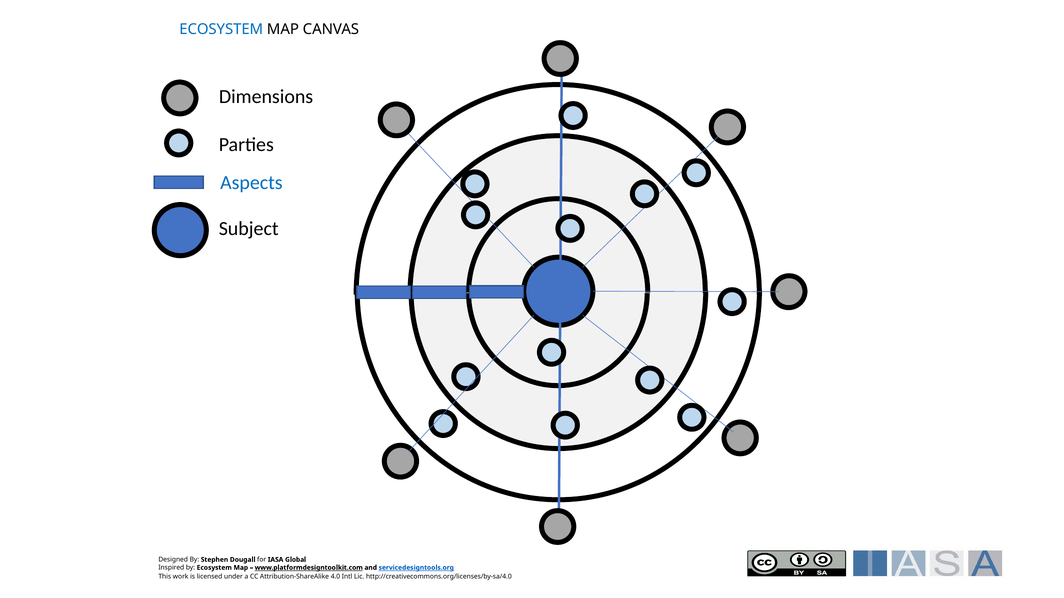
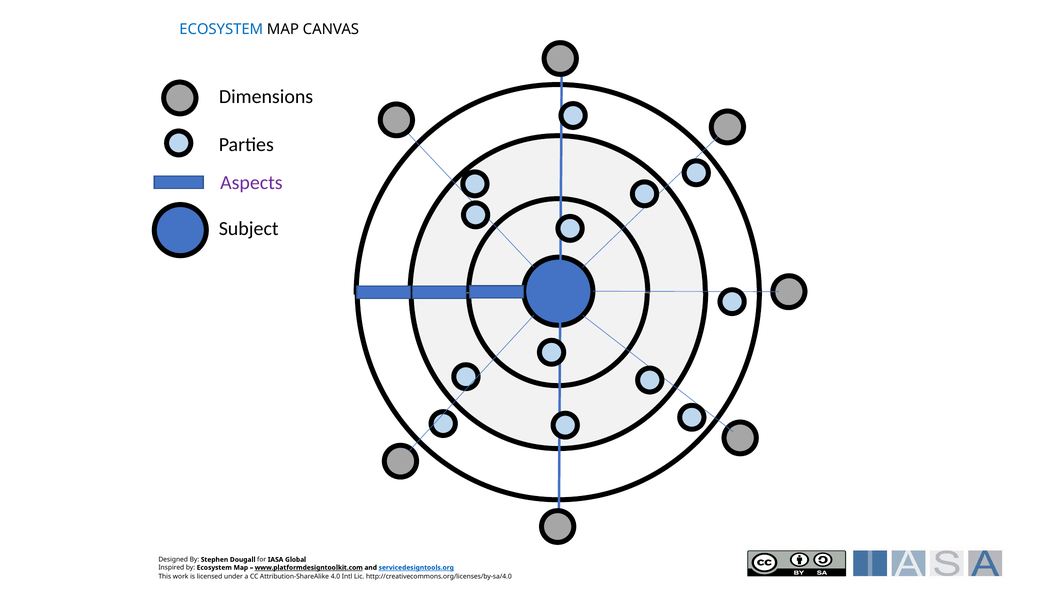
Aspects colour: blue -> purple
